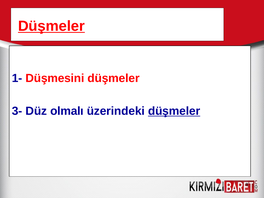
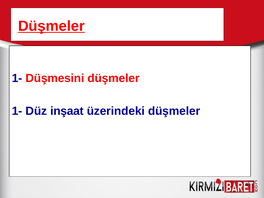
3- at (17, 111): 3- -> 1-
olmalı: olmalı -> inşaat
düşmeler at (174, 111) underline: present -> none
